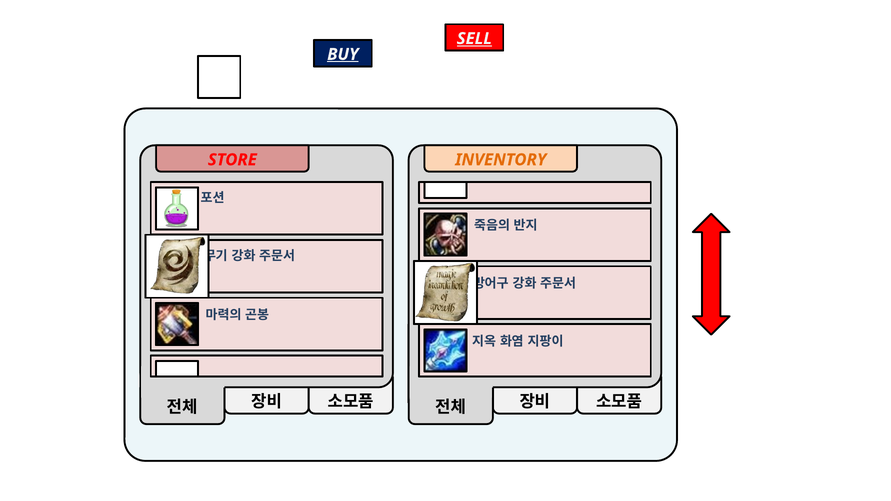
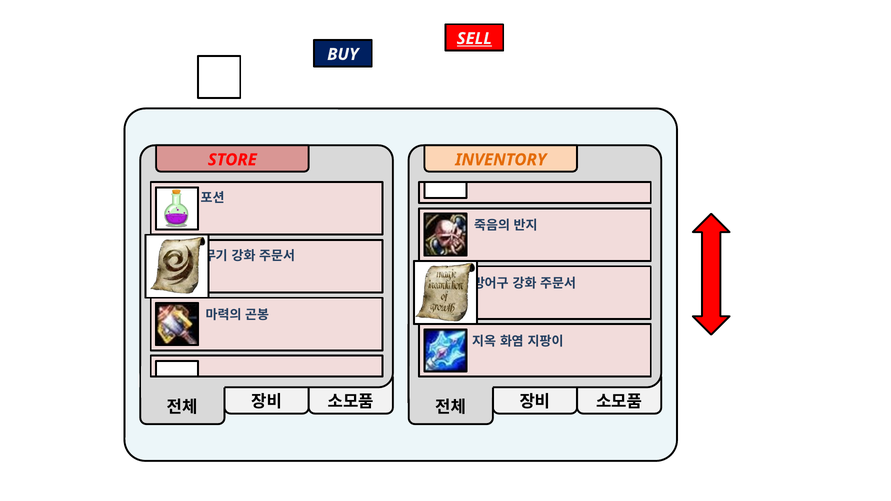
BUY underline: present -> none
